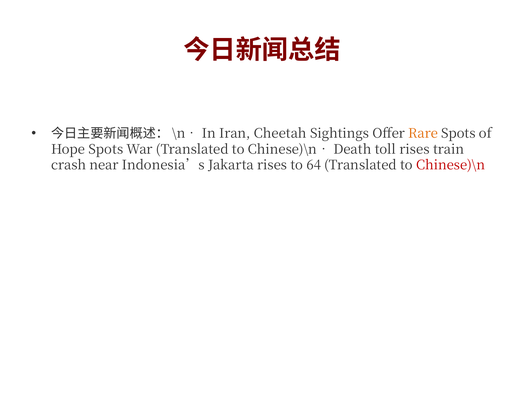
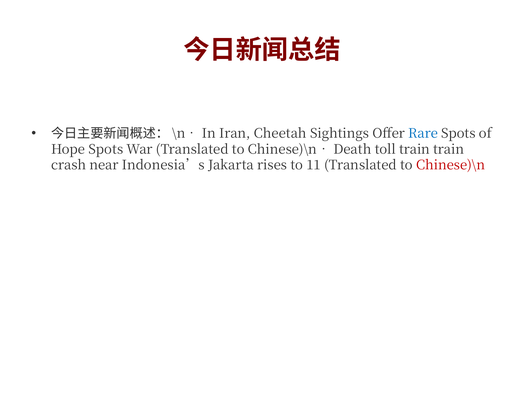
Rare colour: orange -> blue
toll rises: rises -> train
64: 64 -> 11
